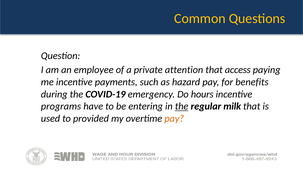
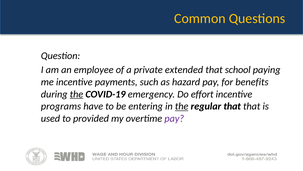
attention: attention -> extended
access: access -> school
the at (76, 94) underline: none -> present
hours: hours -> effort
regular milk: milk -> that
pay at (174, 118) colour: orange -> purple
